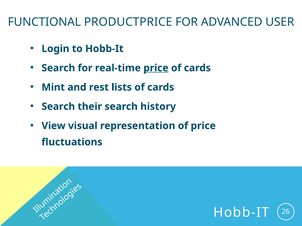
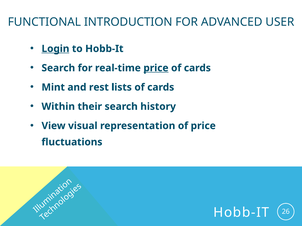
PRODUCTPRICE: PRODUCTPRICE -> INTRODUCTION
Login underline: none -> present
Search at (58, 107): Search -> Within
